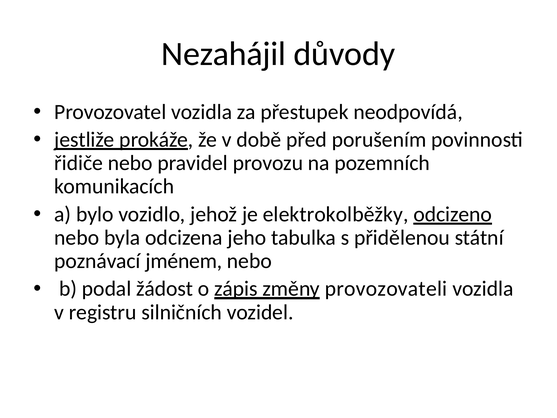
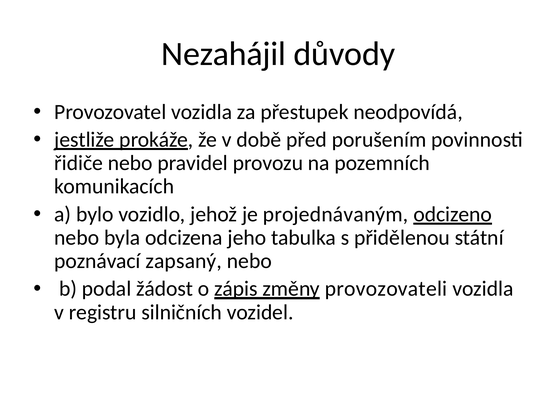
elektrokolběžky: elektrokolběžky -> projednávaným
jménem: jménem -> zapsaný
